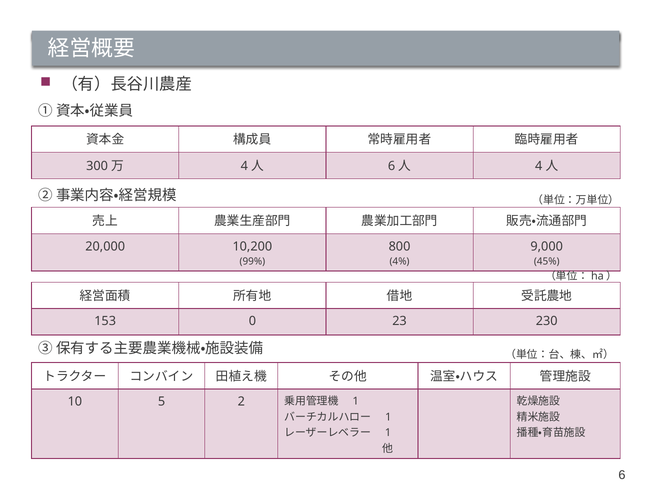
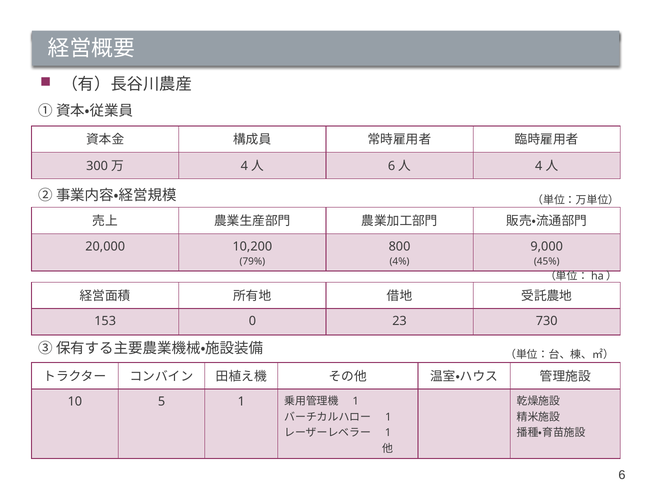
99%: 99% -> 79%
230: 230 -> 730
5 2: 2 -> 1
